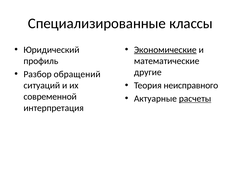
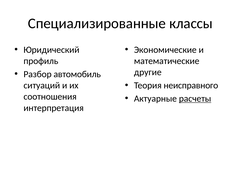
Экономические underline: present -> none
обращений: обращений -> автомобиль
современной: современной -> соотношения
